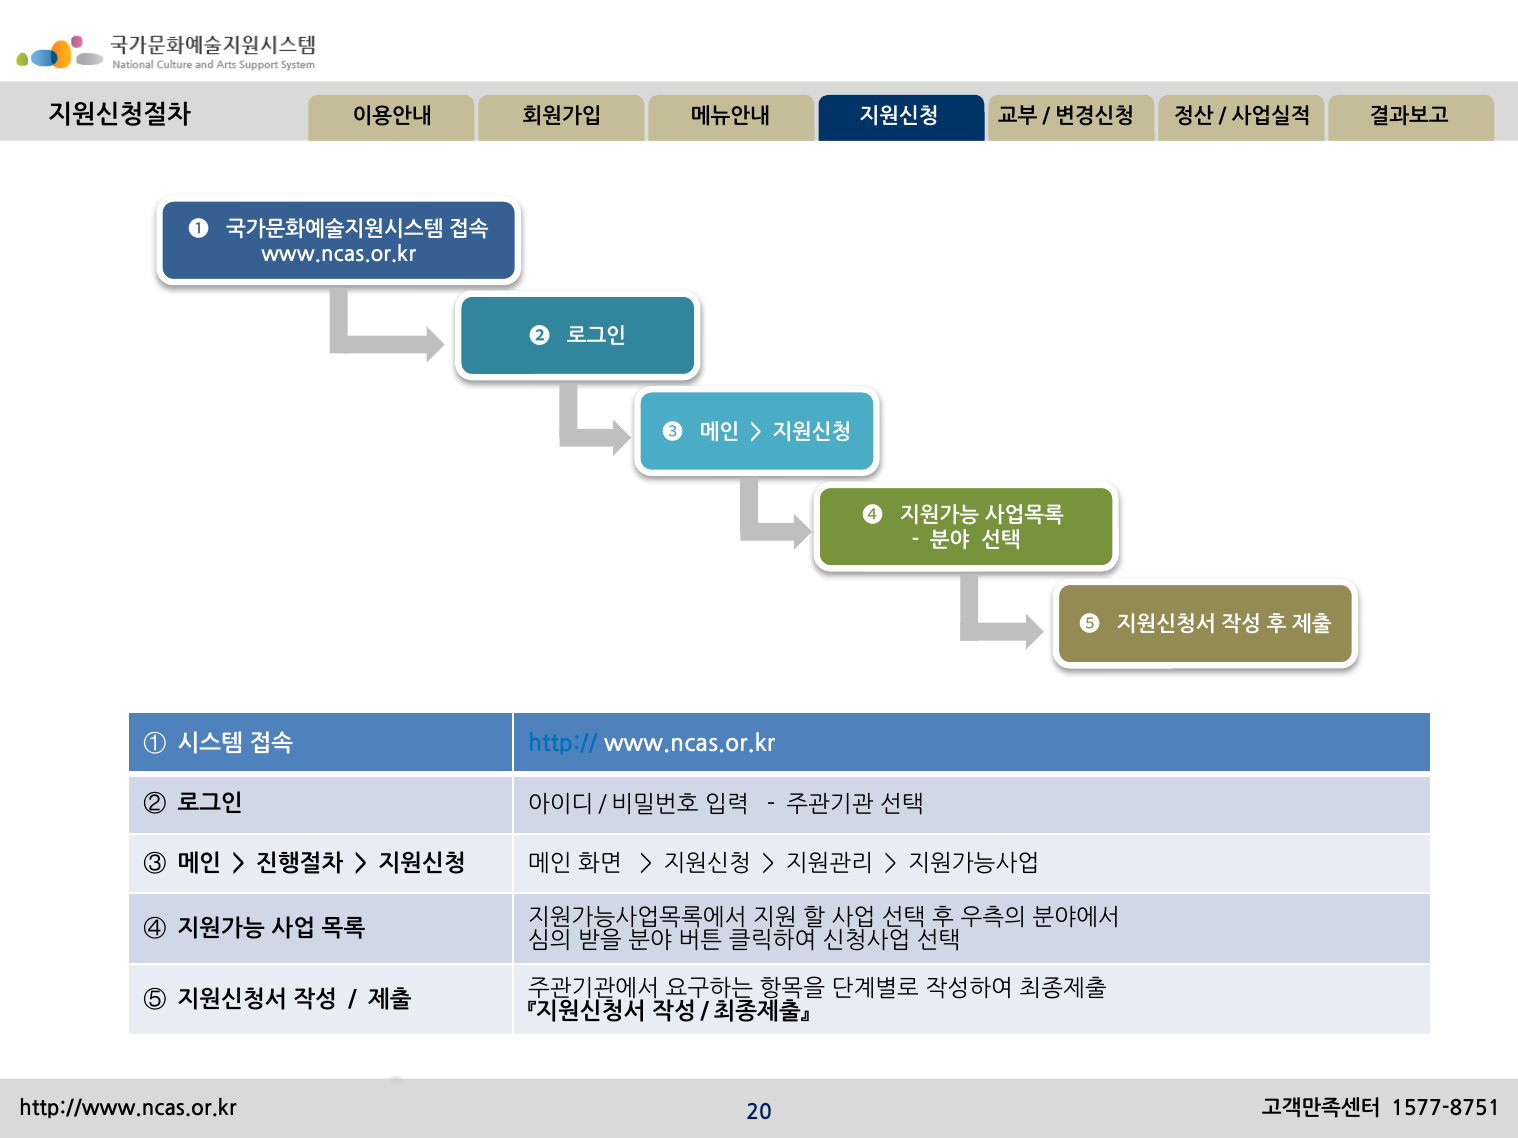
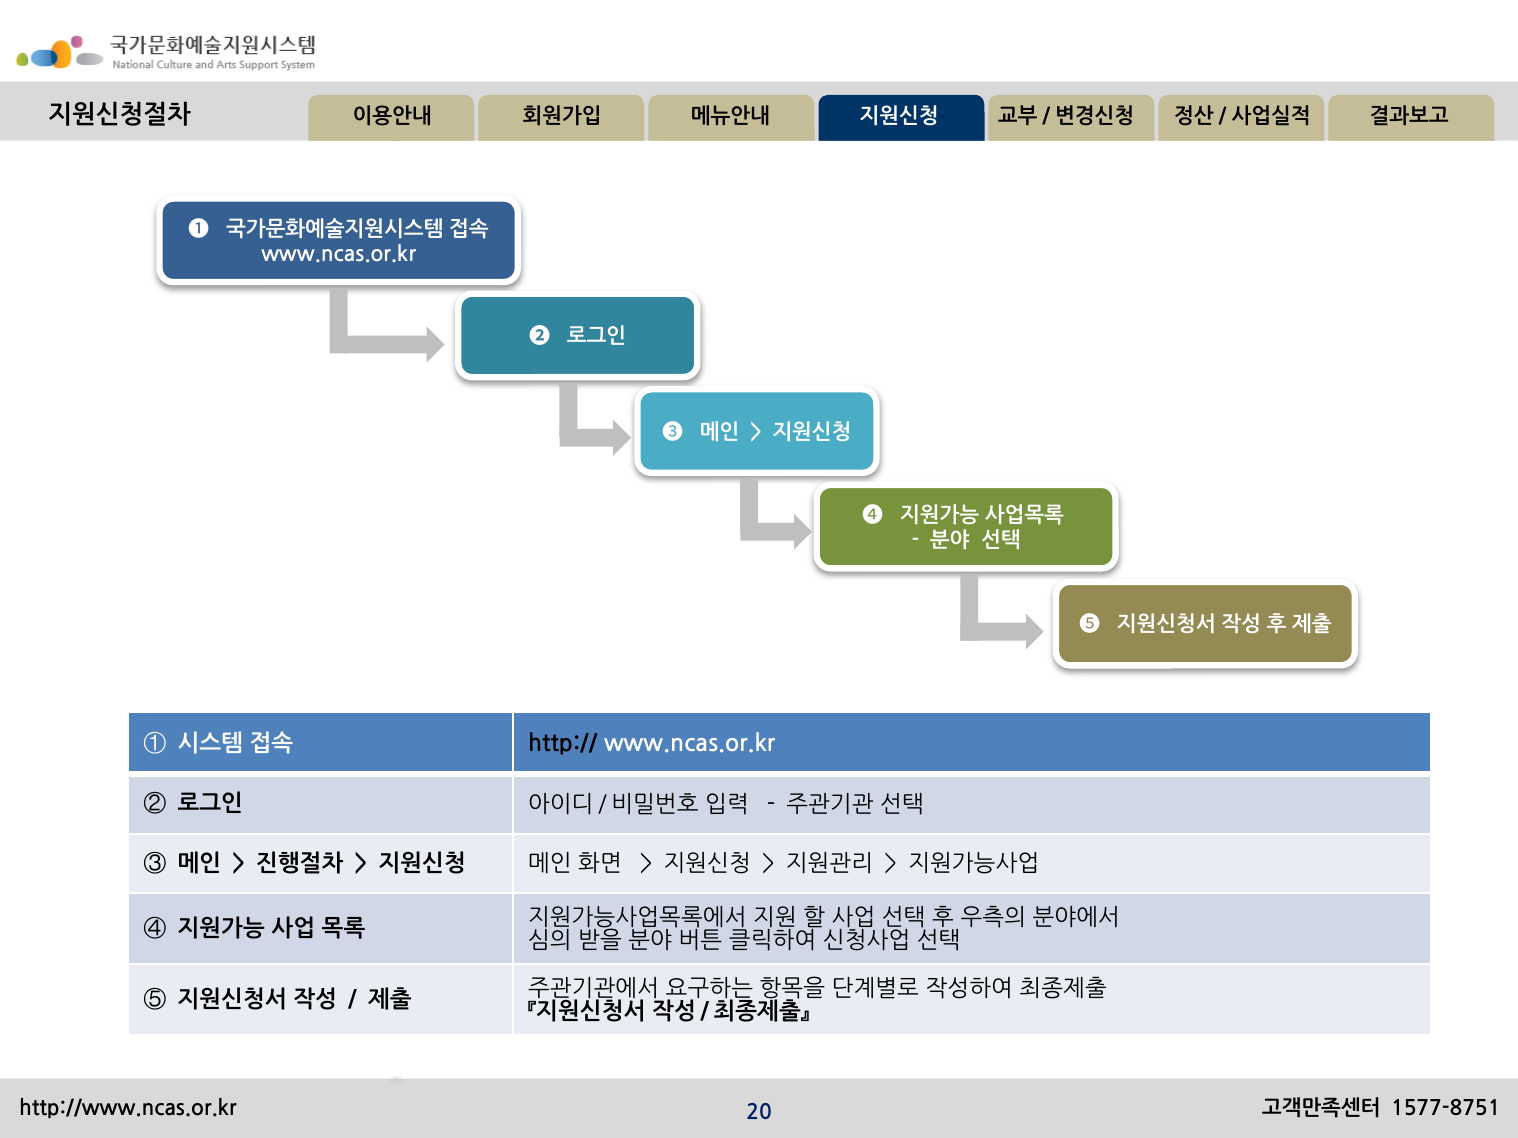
http:// colour: blue -> black
